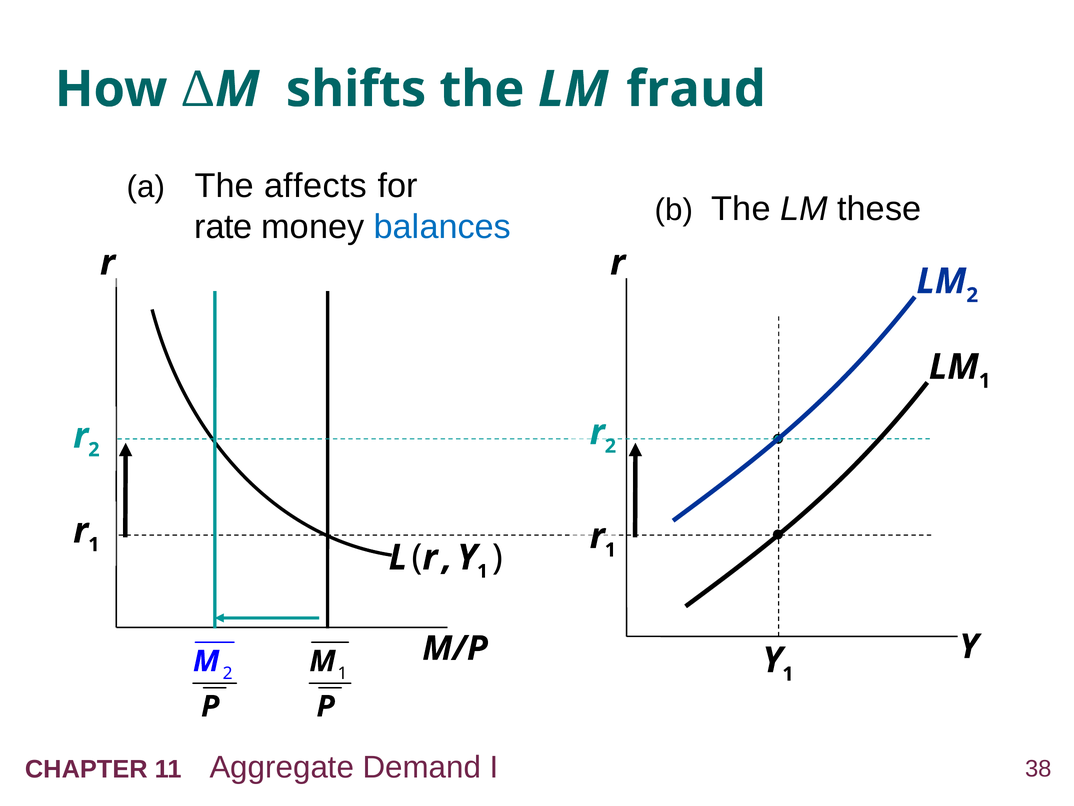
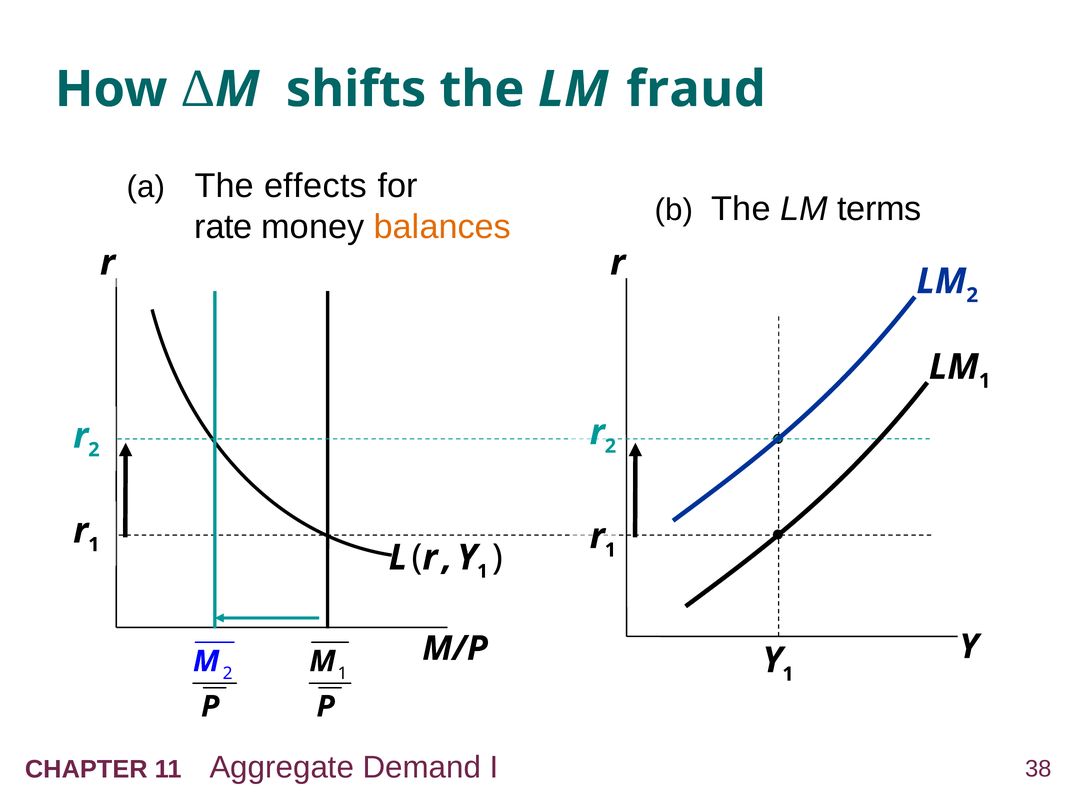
affects: affects -> effects
balances colour: blue -> orange
these: these -> terms
